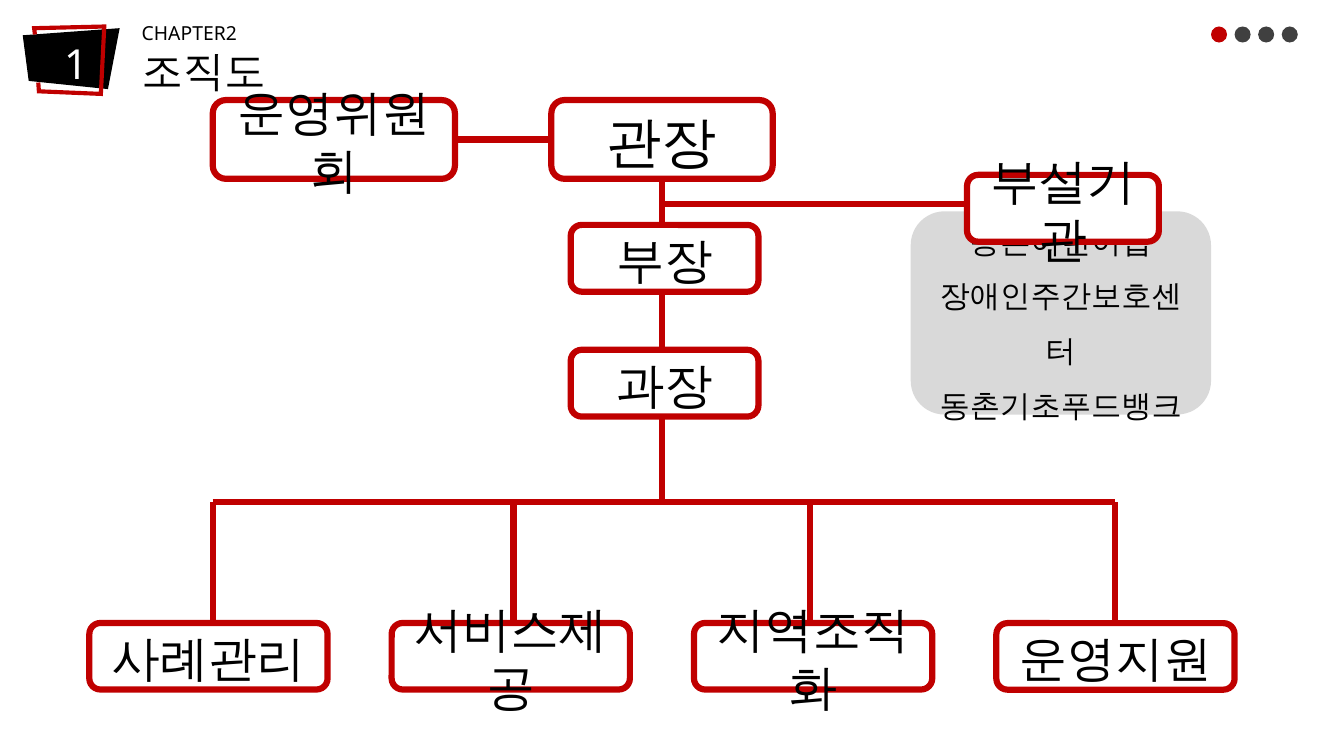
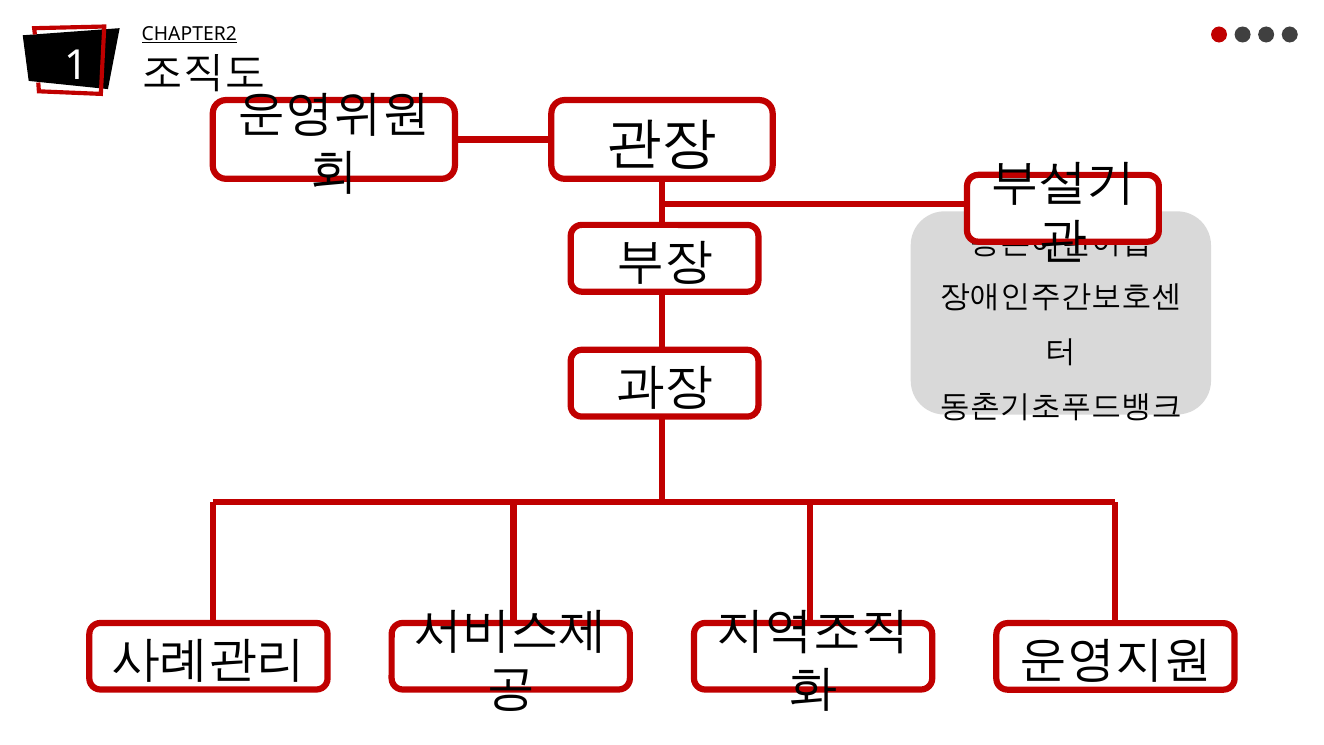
CHAPTER2 underline: none -> present
